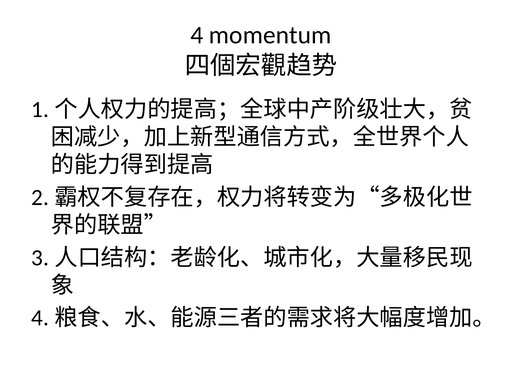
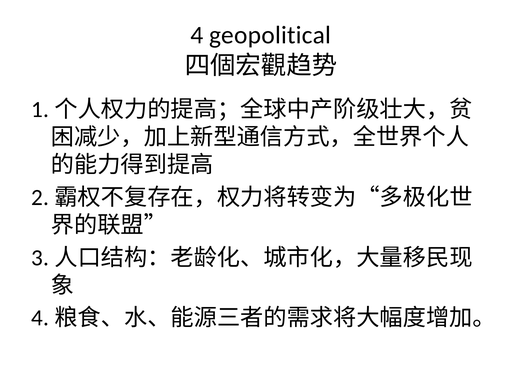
momentum: momentum -> geopolitical
